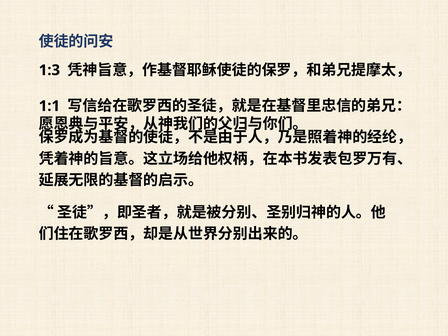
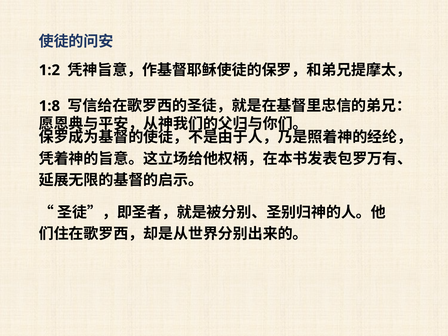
1:3: 1:3 -> 1:2
1:1: 1:1 -> 1:8
